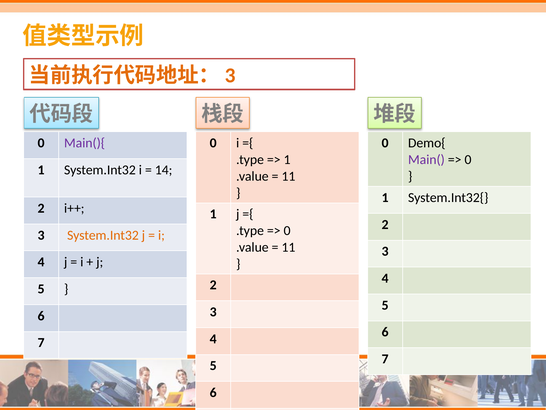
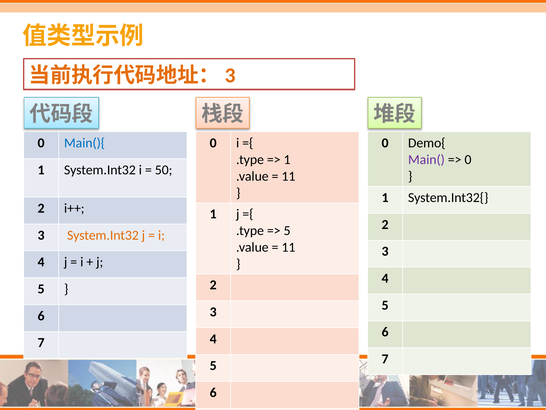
Main(){ colour: purple -> blue
14: 14 -> 50
0 at (287, 230): 0 -> 5
